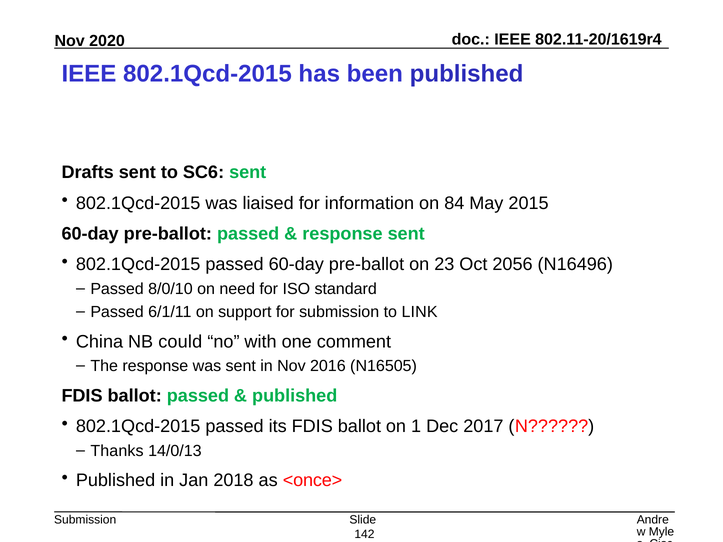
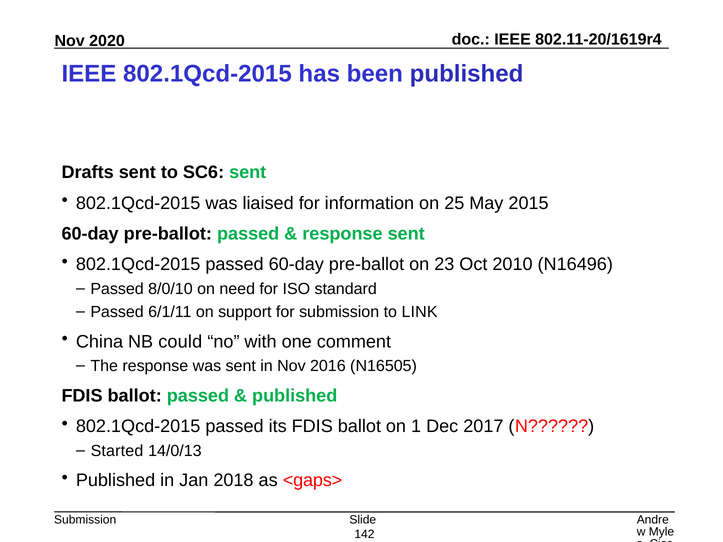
84: 84 -> 25
2056: 2056 -> 2010
Thanks: Thanks -> Started
<once>: <once> -> <gaps>
